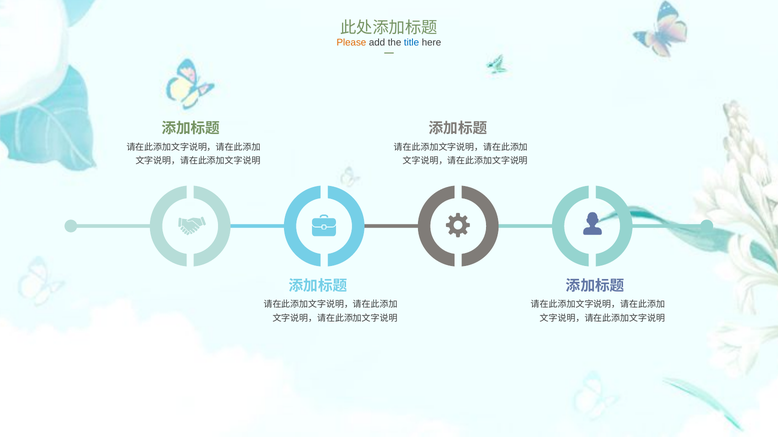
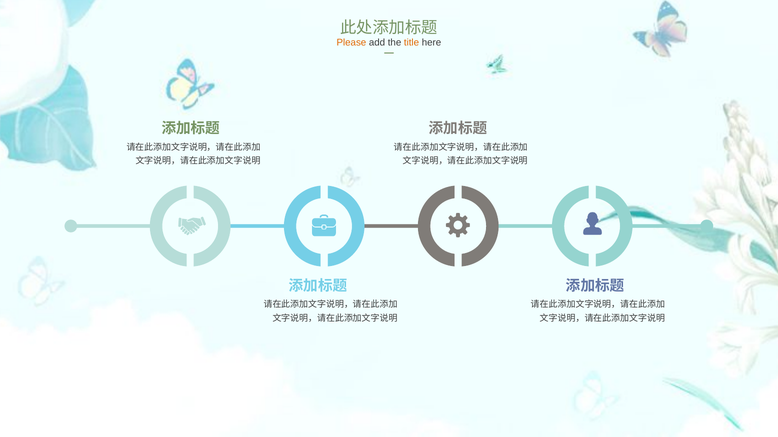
title colour: blue -> orange
